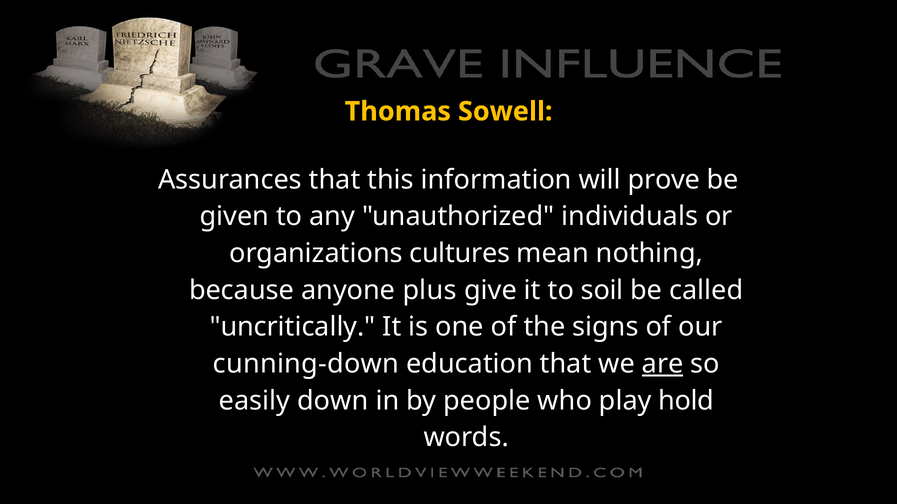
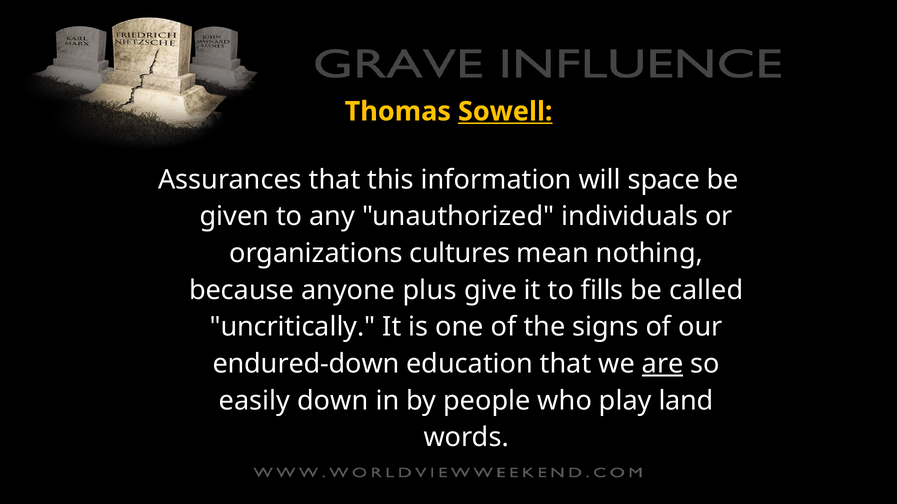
Sowell underline: none -> present
prove: prove -> space
soil: soil -> fills
cunning-down: cunning-down -> endured-down
hold: hold -> land
